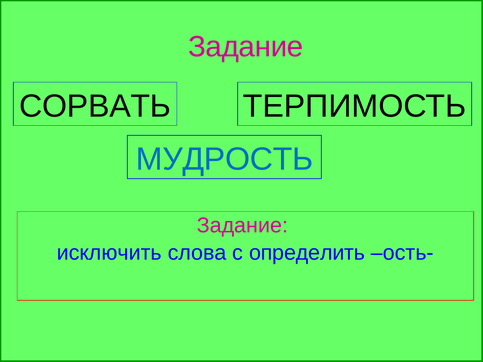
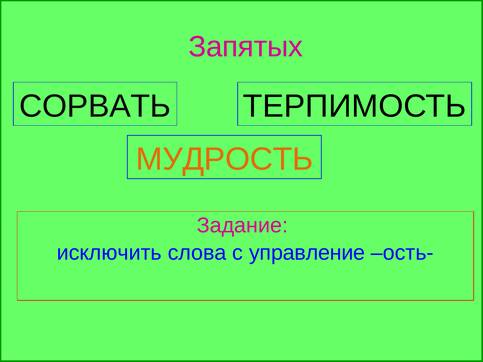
Задание at (246, 47): Задание -> Запятых
МУДРОСТЬ colour: blue -> orange
определить: определить -> управление
